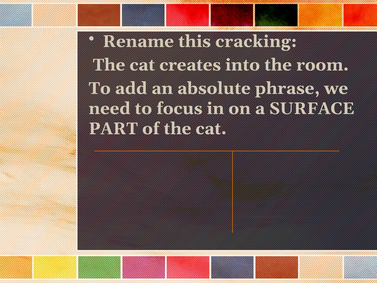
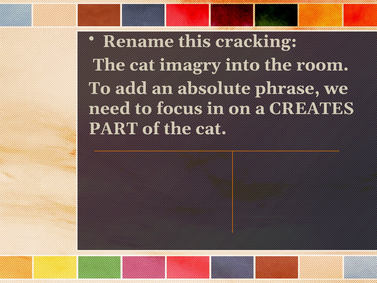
creates: creates -> imagry
SURFACE: SURFACE -> CREATES
